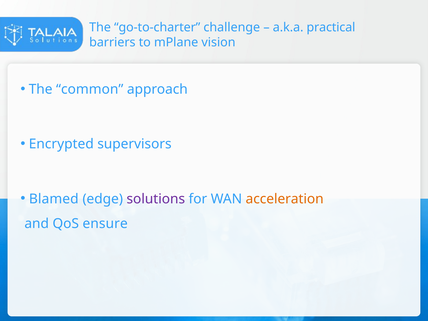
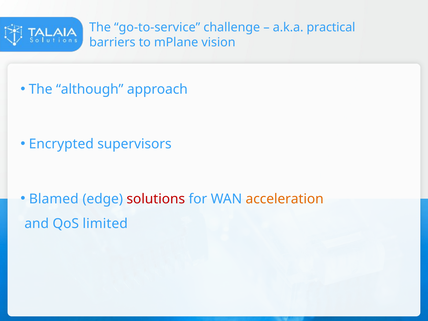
go-to-charter: go-to-charter -> go-to-service
common: common -> although
solutions colour: purple -> red
ensure: ensure -> limited
